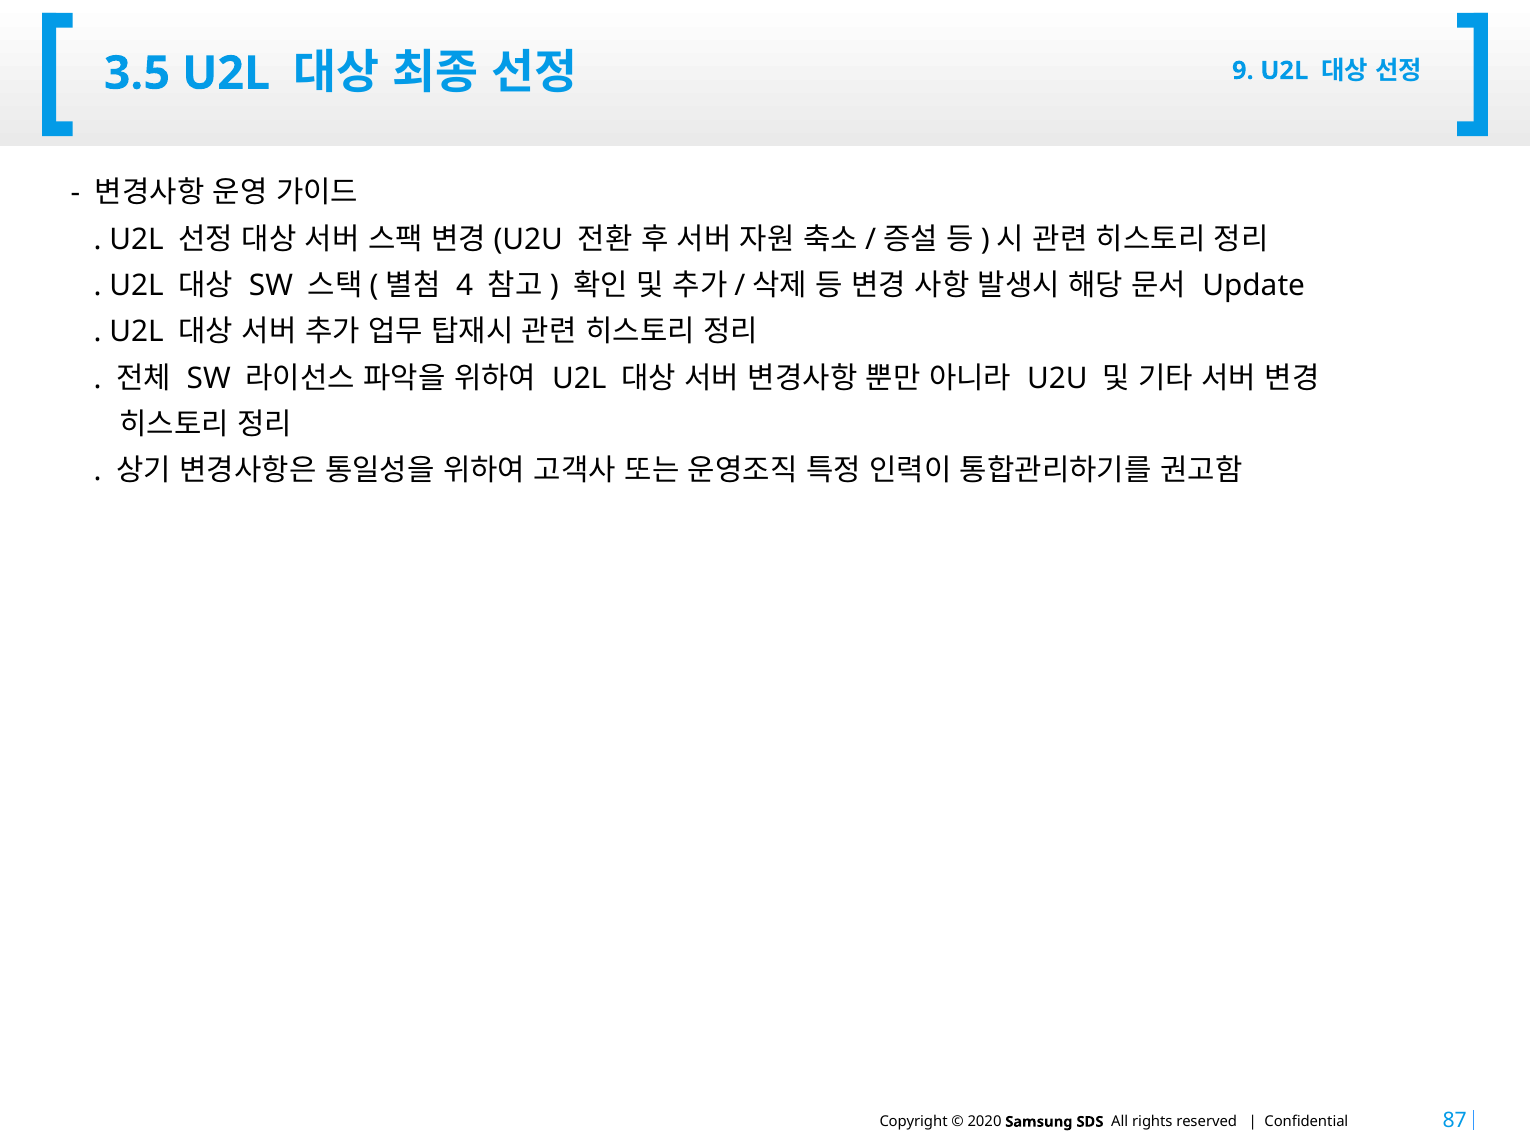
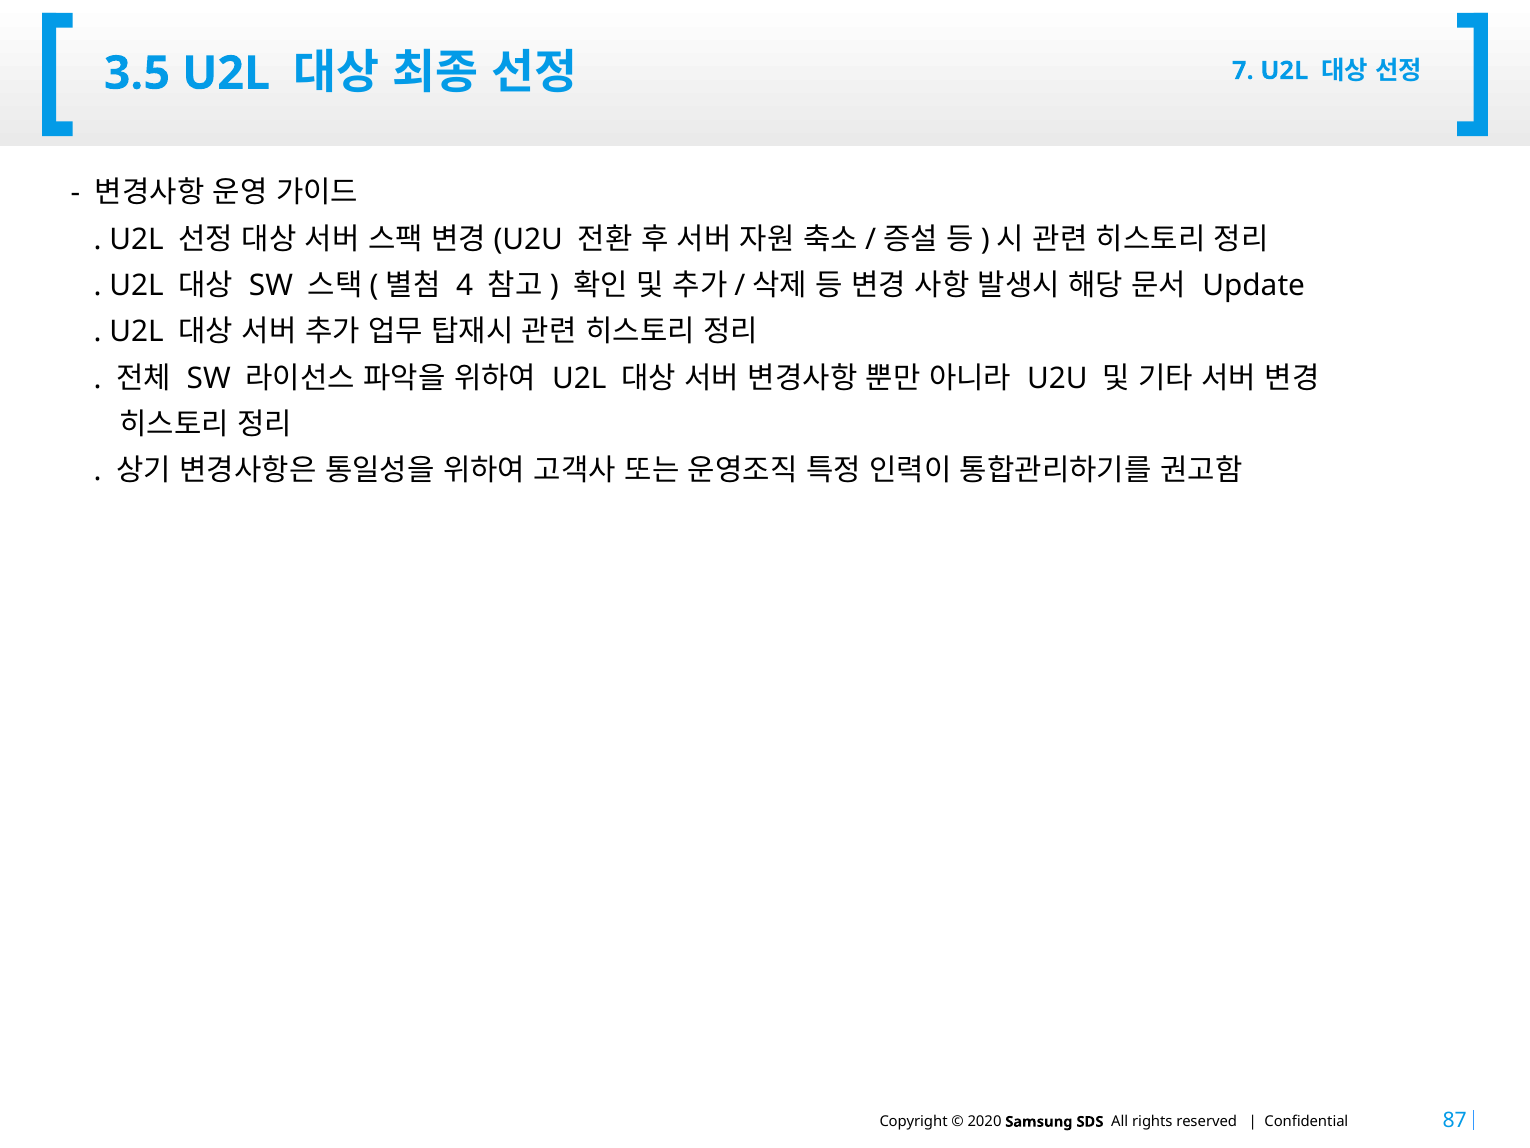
9: 9 -> 7
